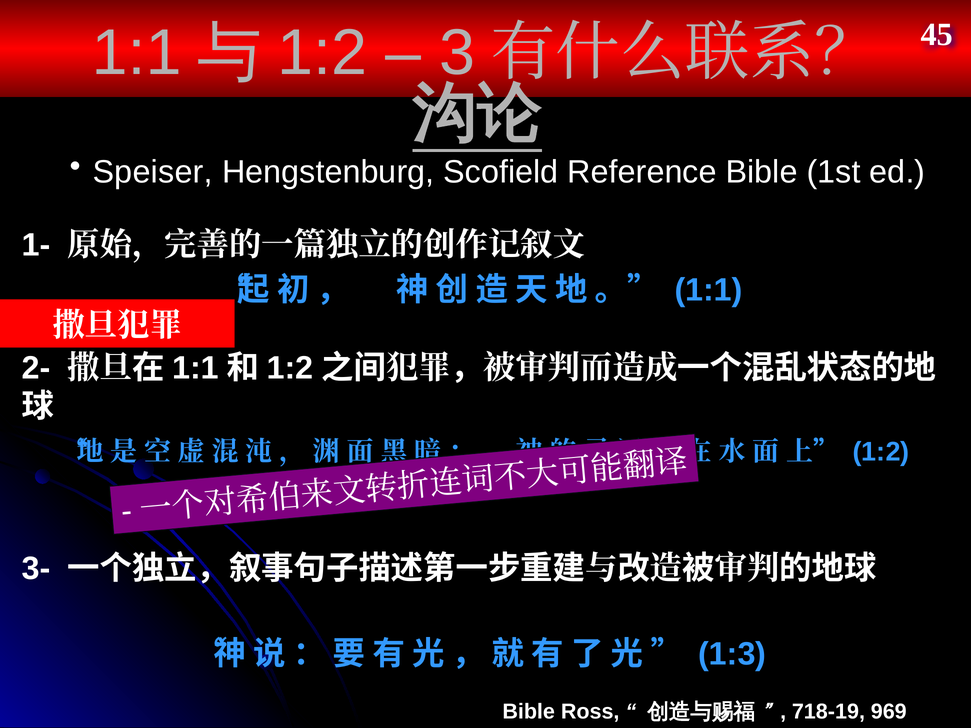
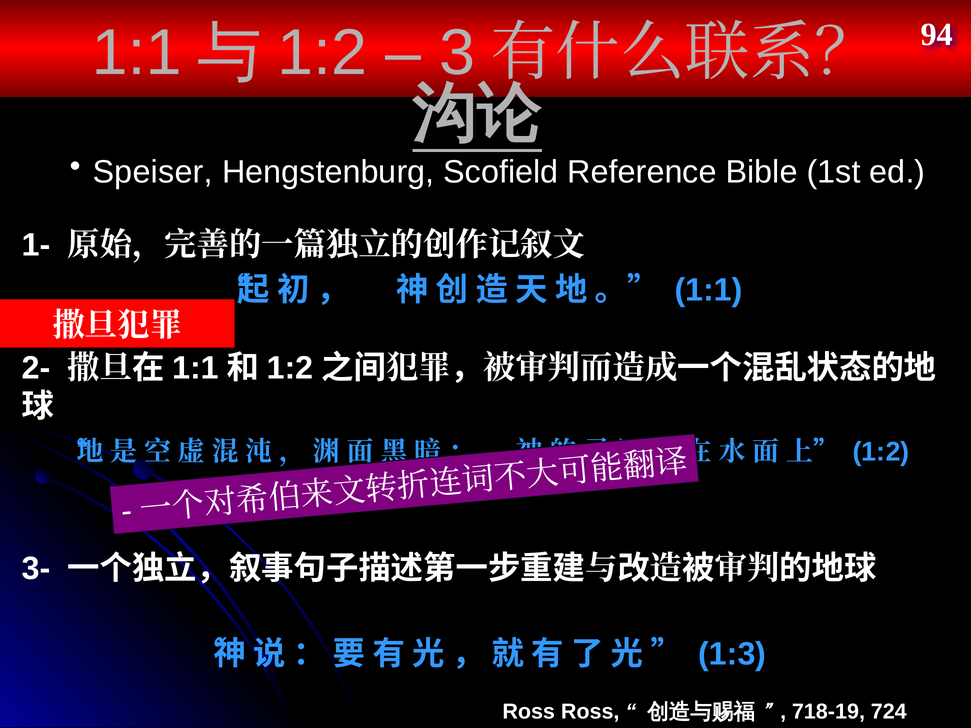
45: 45 -> 94
Bible at (529, 712): Bible -> Ross
969: 969 -> 724
